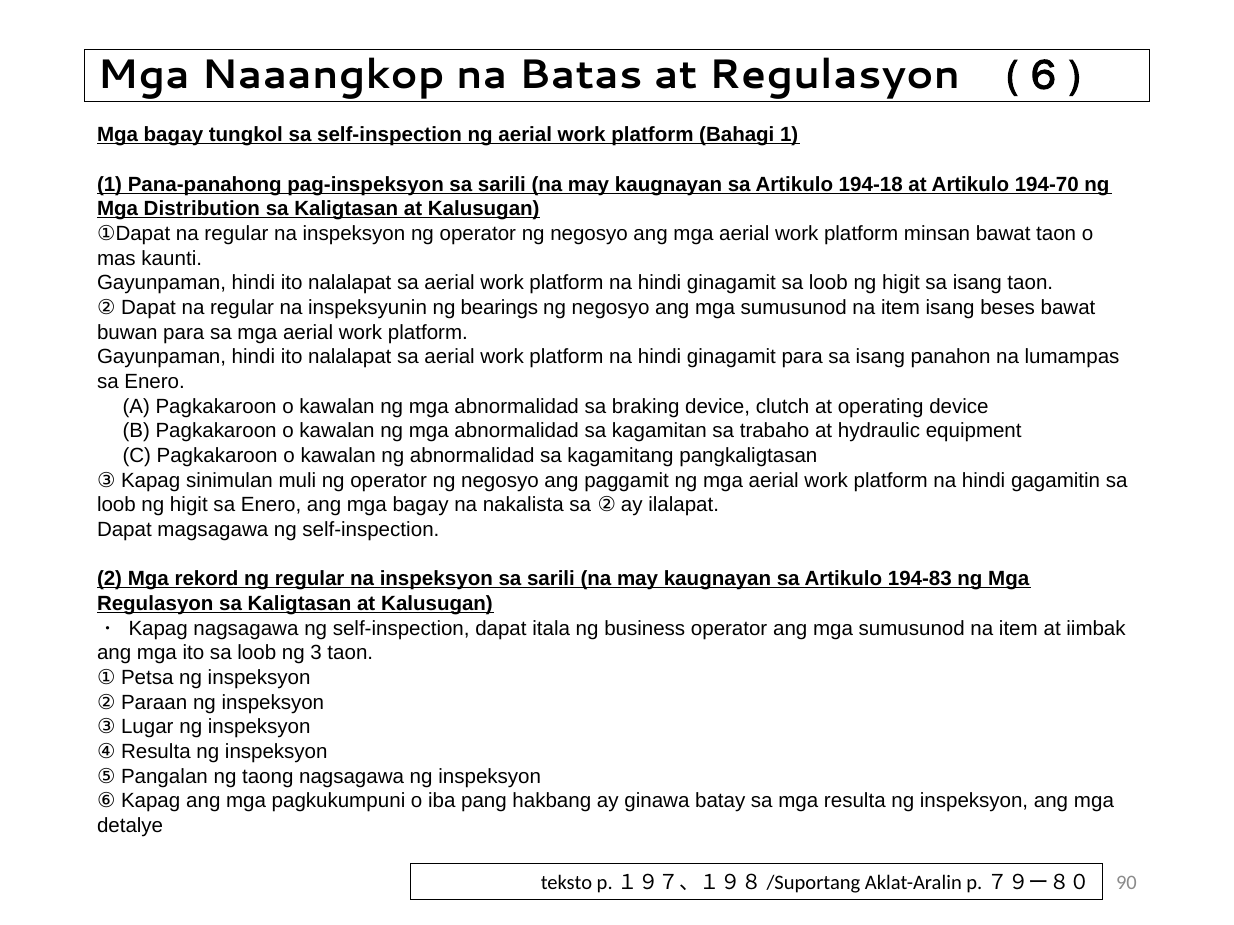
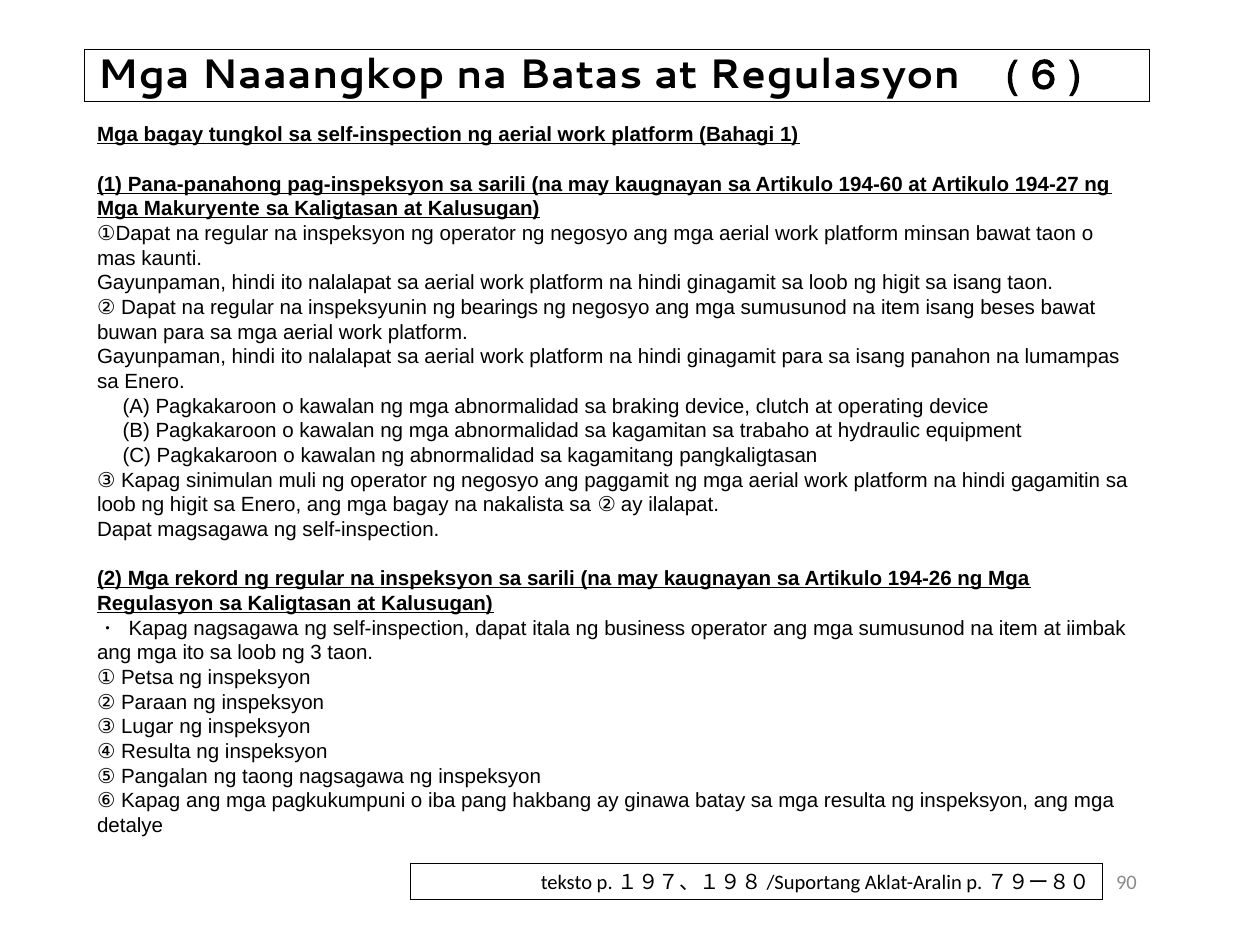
194-18: 194-18 -> 194-60
194-70: 194-70 -> 194-27
Distribution: Distribution -> Makuryente
194-83: 194-83 -> 194-26
